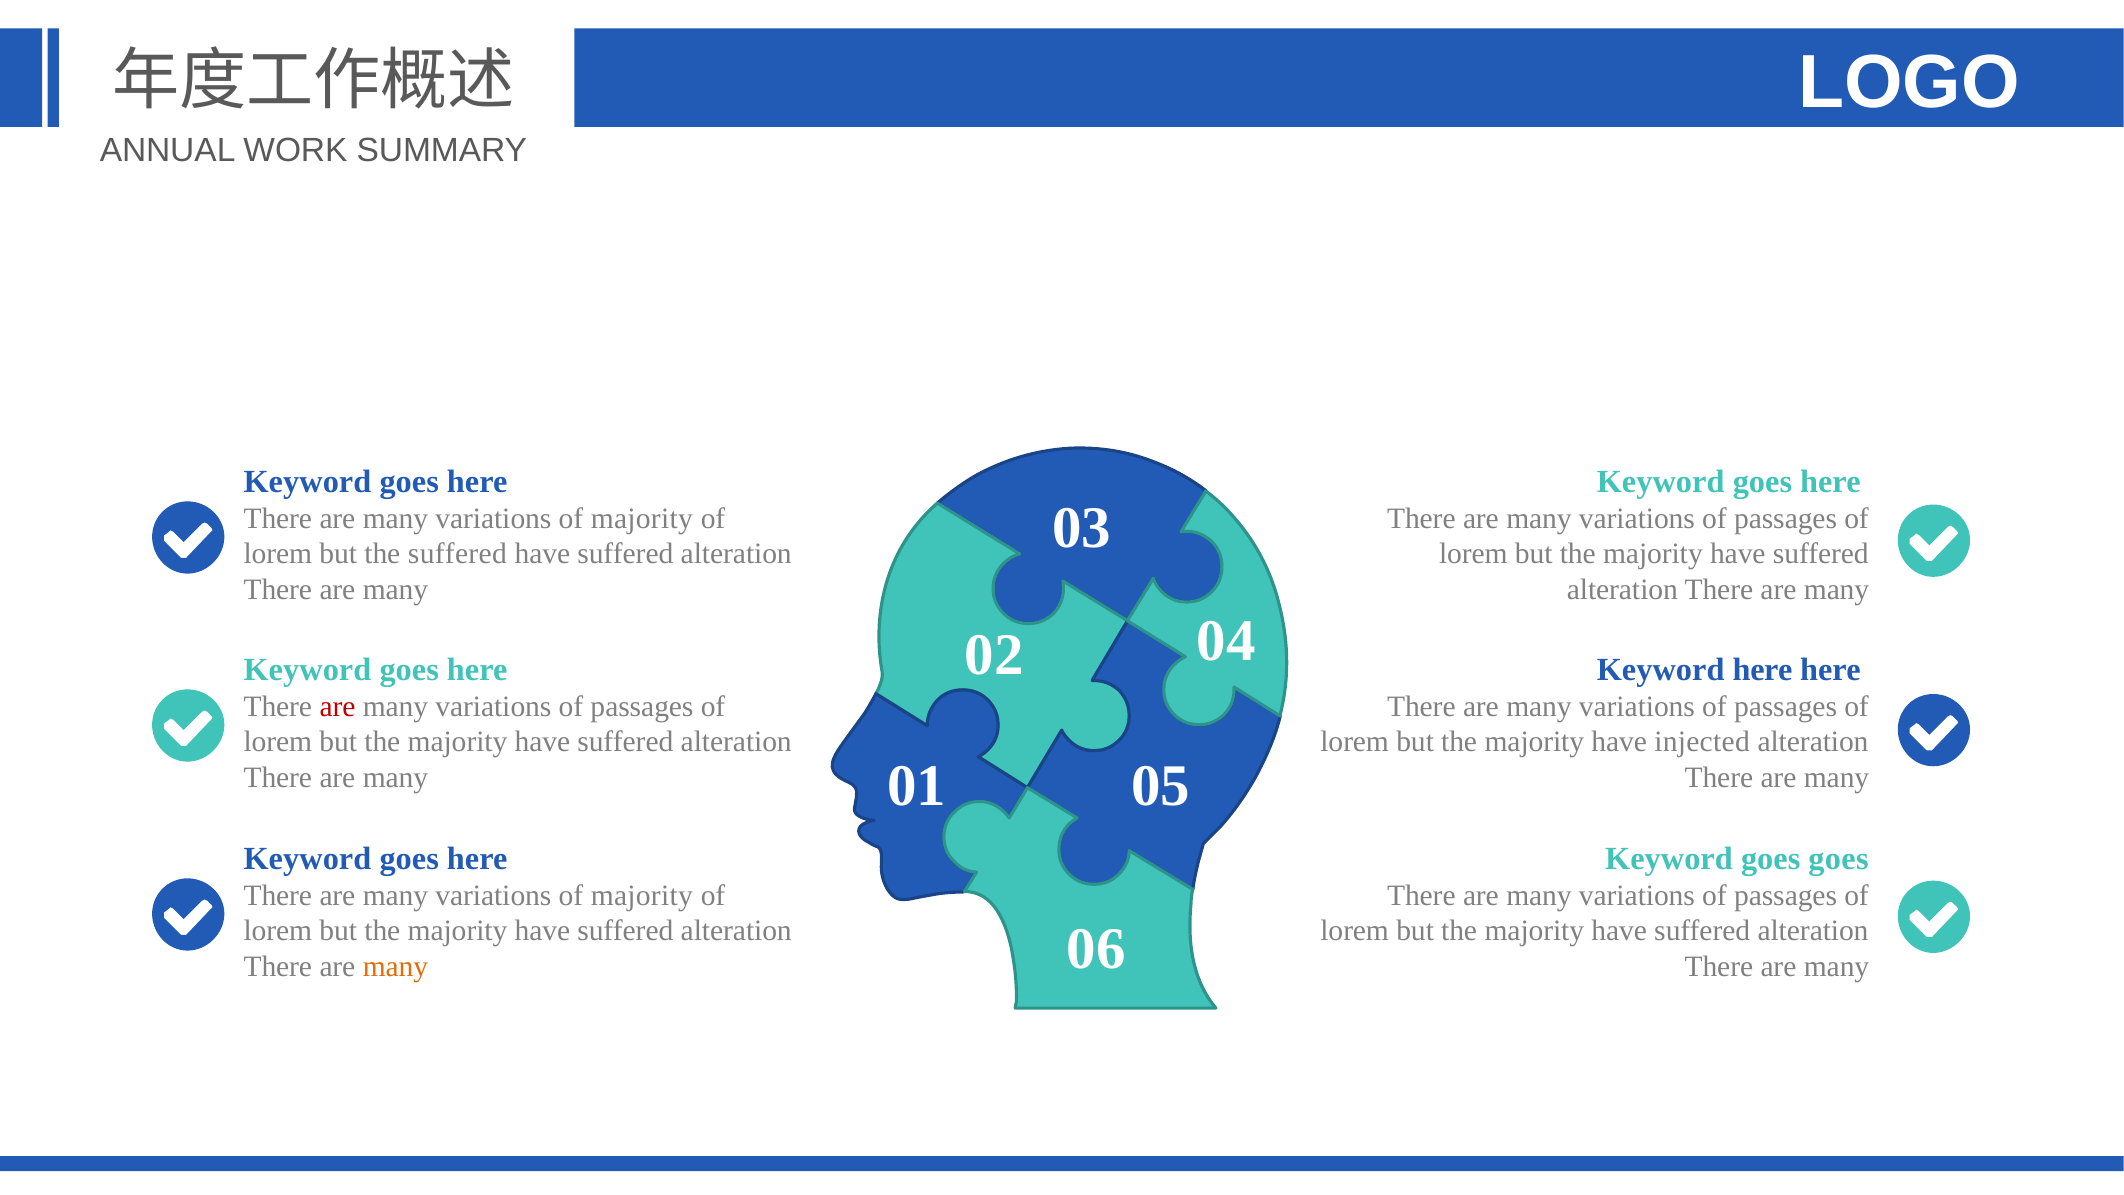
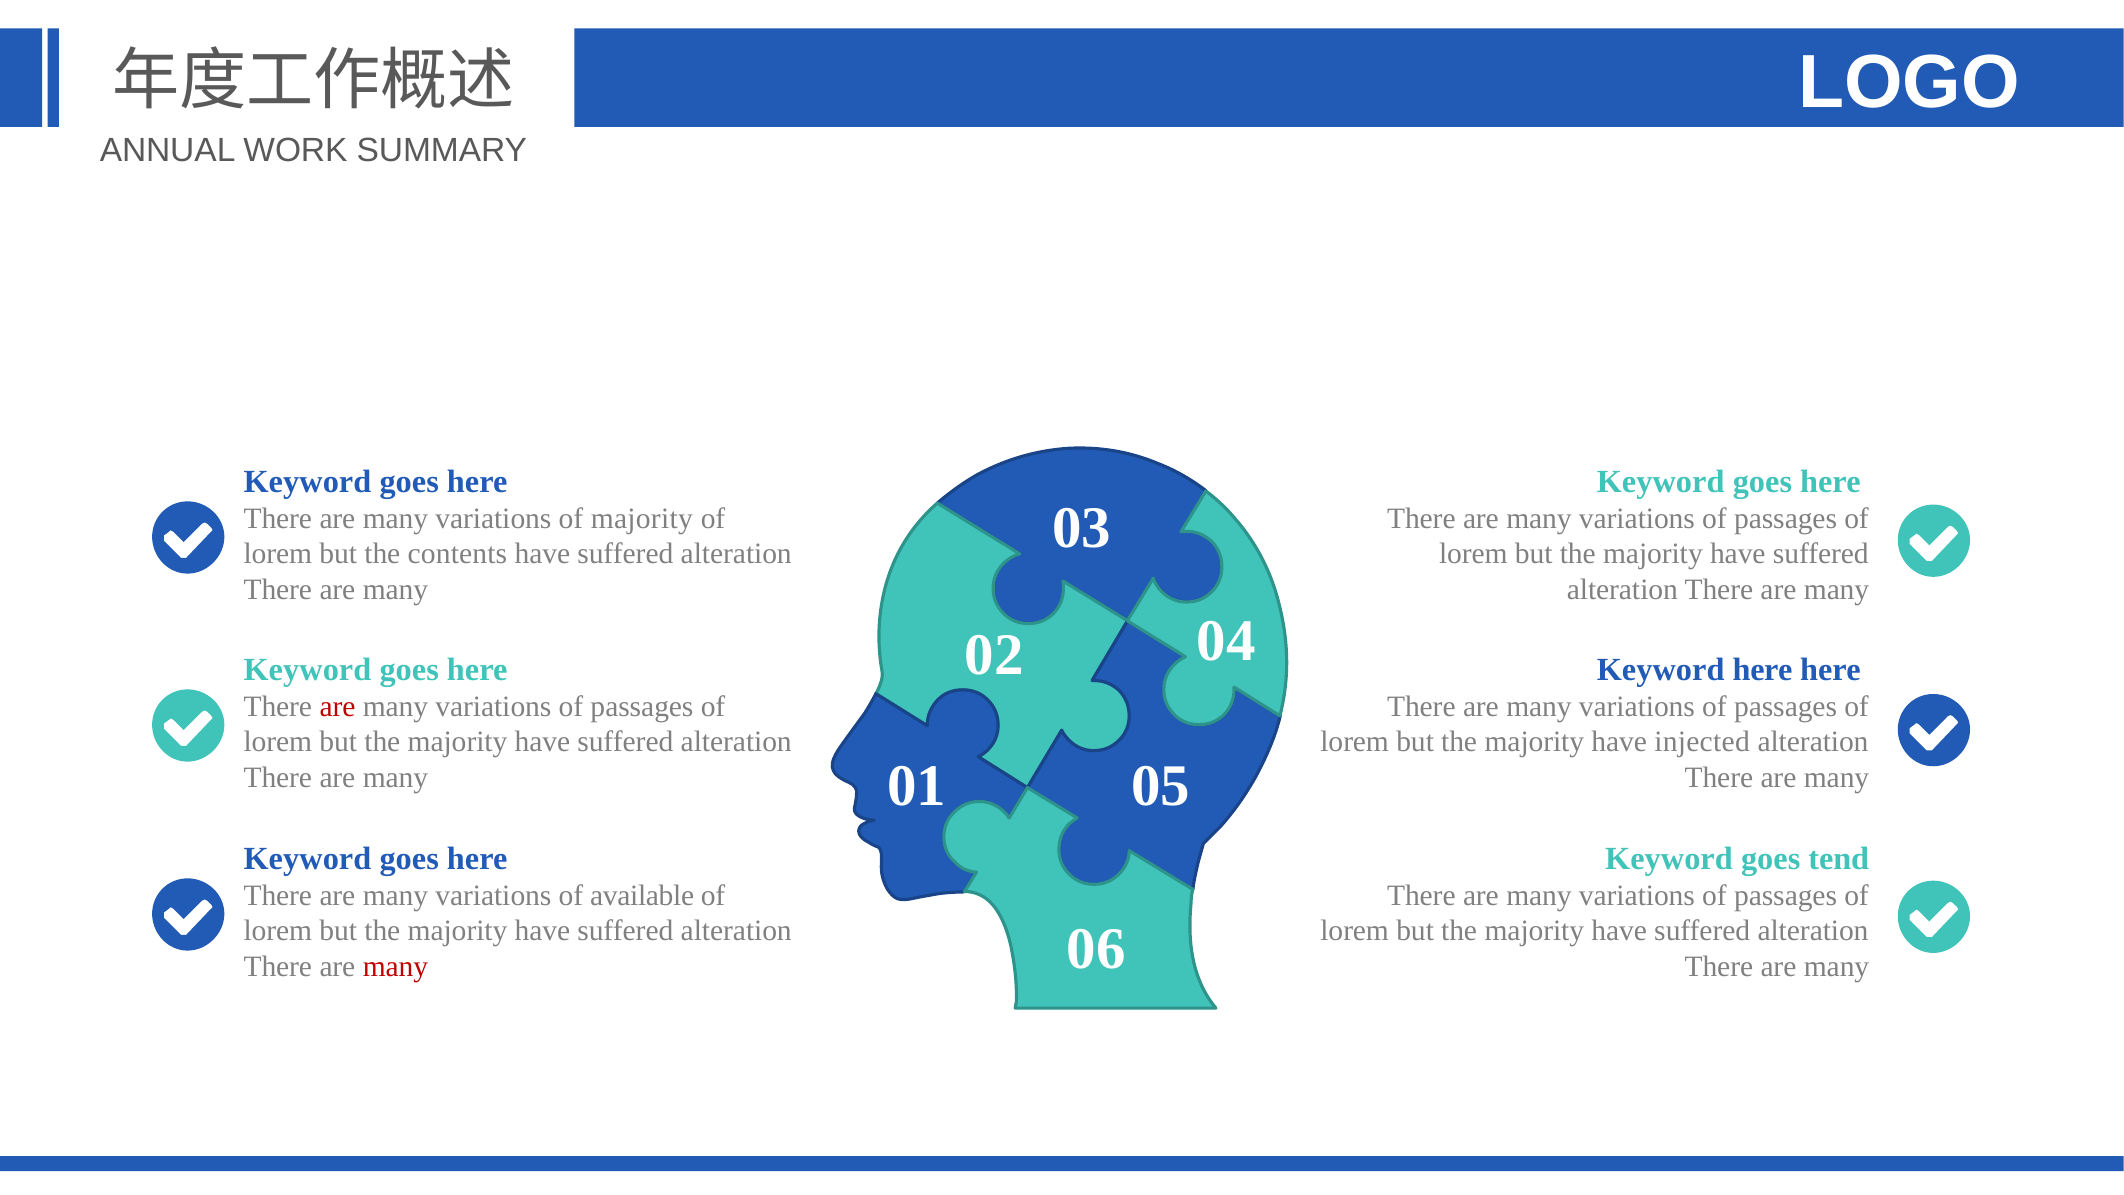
the suffered: suffered -> contents
goes goes: goes -> tend
majority at (642, 896): majority -> available
many at (395, 966) colour: orange -> red
